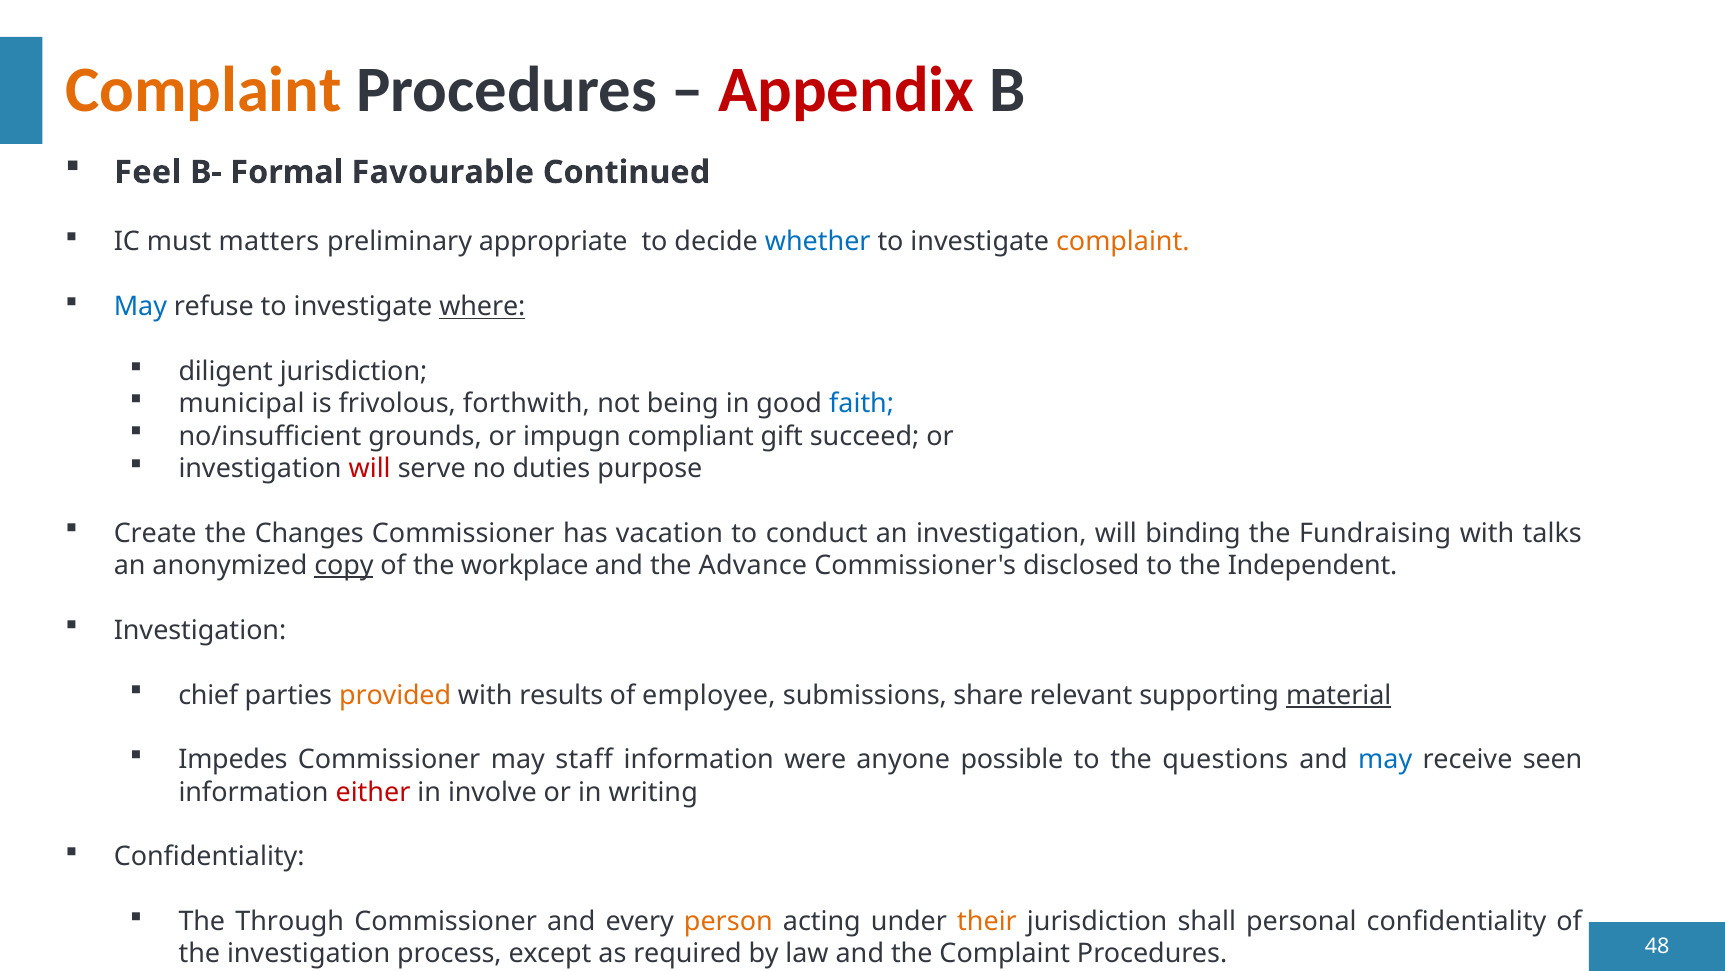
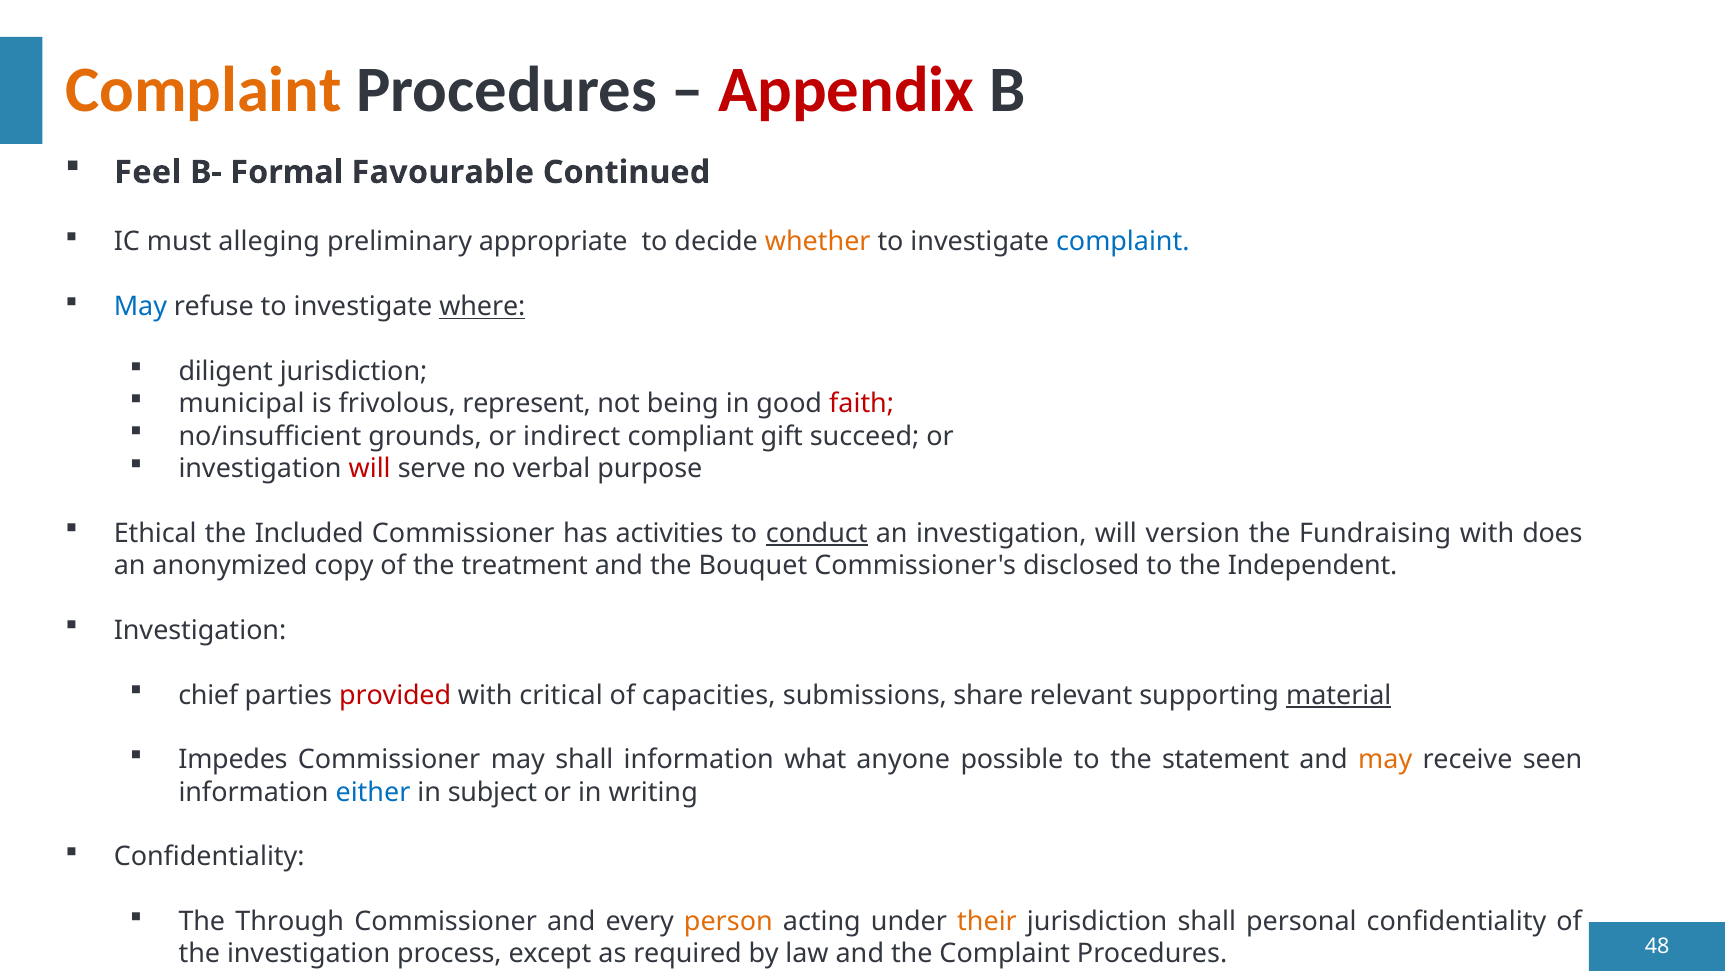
matters: matters -> alleging
whether colour: blue -> orange
complaint at (1123, 242) colour: orange -> blue
forthwith: forthwith -> represent
faith colour: blue -> red
impugn: impugn -> indirect
duties: duties -> verbal
Create: Create -> Ethical
Changes: Changes -> Included
vacation: vacation -> activities
conduct underline: none -> present
binding: binding -> version
talks: talks -> does
copy underline: present -> none
workplace: workplace -> treatment
Advance: Advance -> Bouquet
provided colour: orange -> red
results: results -> critical
employee: employee -> capacities
may staff: staff -> shall
were: were -> what
questions: questions -> statement
may at (1385, 759) colour: blue -> orange
either colour: red -> blue
involve: involve -> subject
